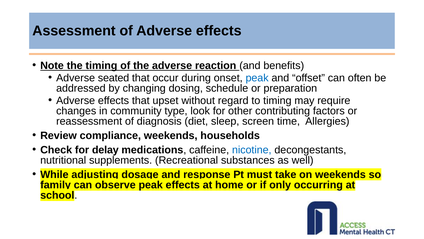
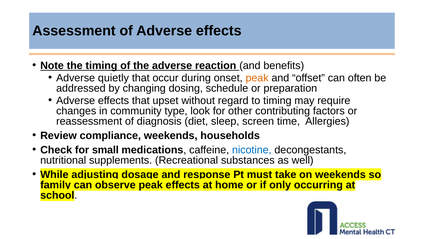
seated: seated -> quietly
peak at (257, 78) colour: blue -> orange
delay: delay -> small
